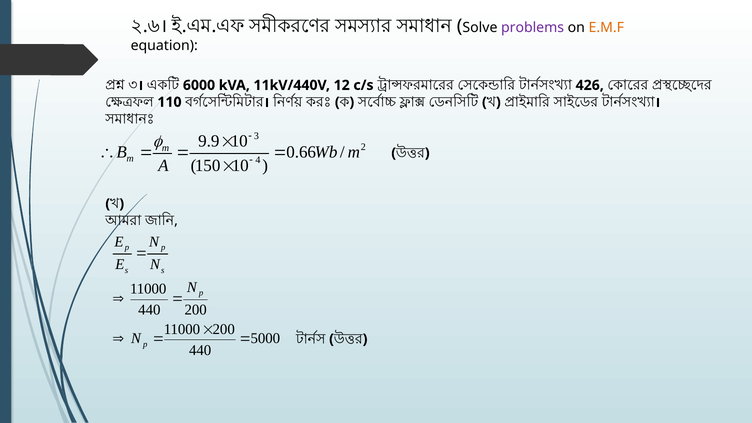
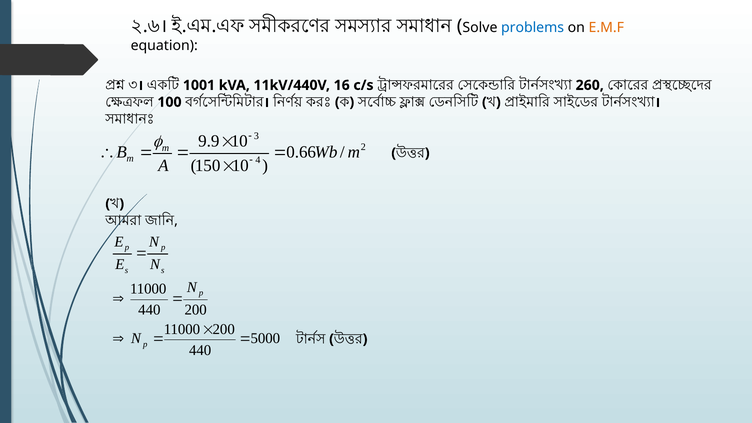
problems colour: purple -> blue
6000: 6000 -> 1001
12: 12 -> 16
426: 426 -> 260
110: 110 -> 100
